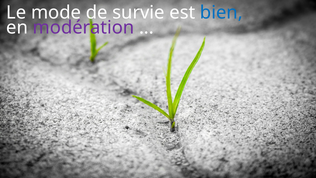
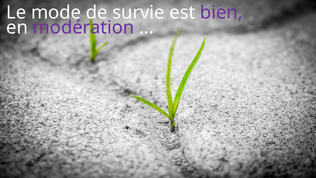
bien colour: blue -> purple
